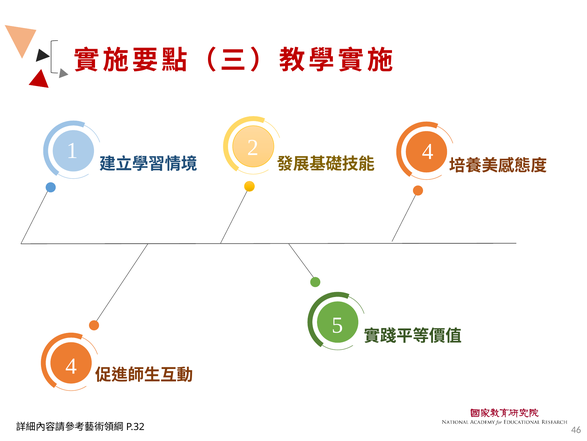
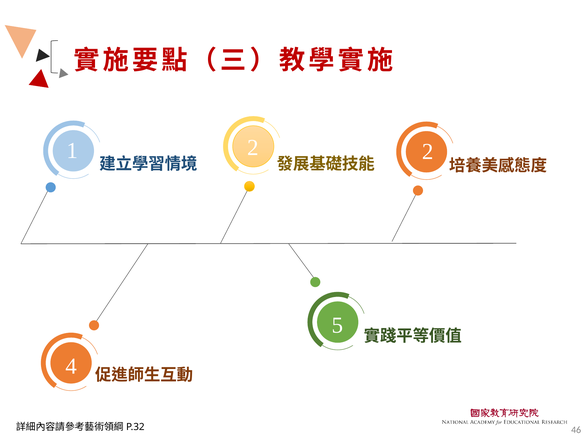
2 4: 4 -> 2
